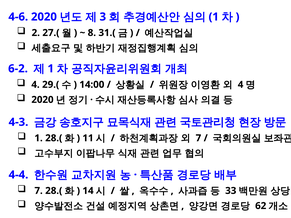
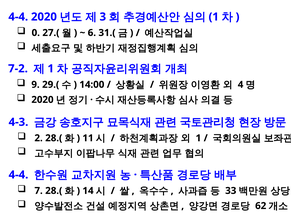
4-6 at (18, 17): 4-6 -> 4-4
2 at (36, 33): 2 -> 0
8: 8 -> 6
6-2: 6-2 -> 7-2
4 at (36, 85): 4 -> 9
1 at (39, 138): 1 -> 2
7 at (198, 138): 7 -> 1
